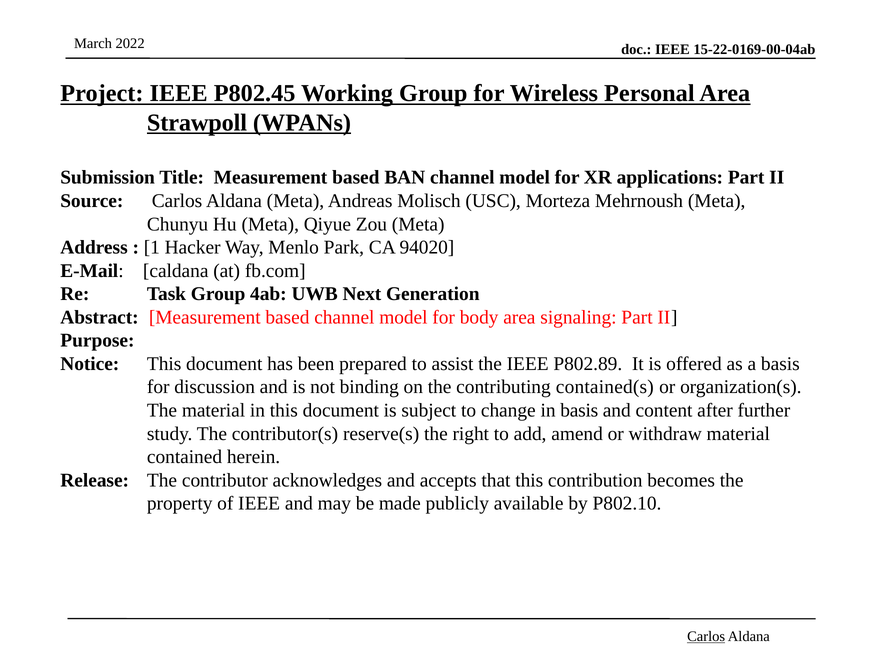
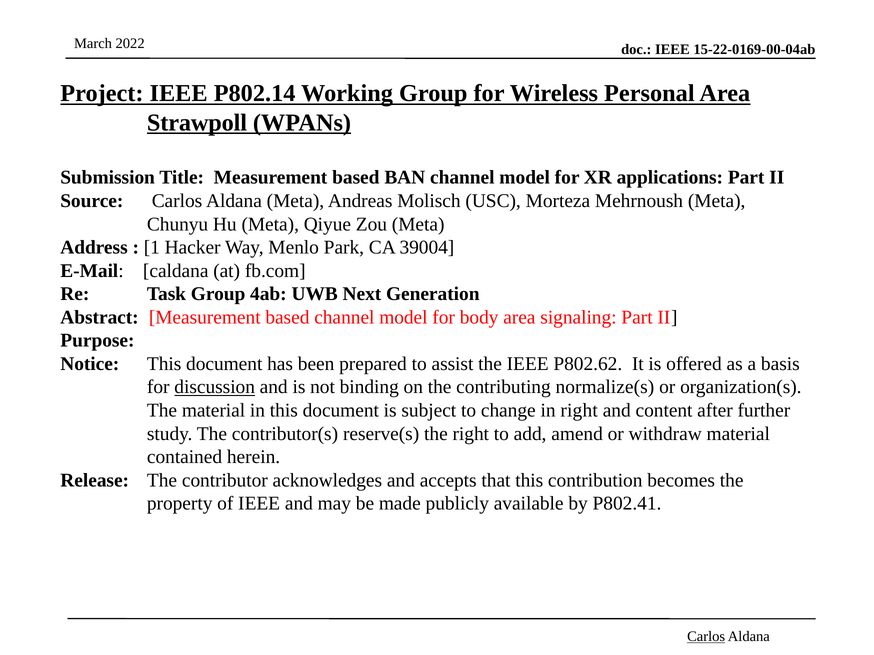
P802.45: P802.45 -> P802.14
94020: 94020 -> 39004
P802.89: P802.89 -> P802.62
discussion underline: none -> present
contained(s: contained(s -> normalize(s
in basis: basis -> right
P802.10: P802.10 -> P802.41
